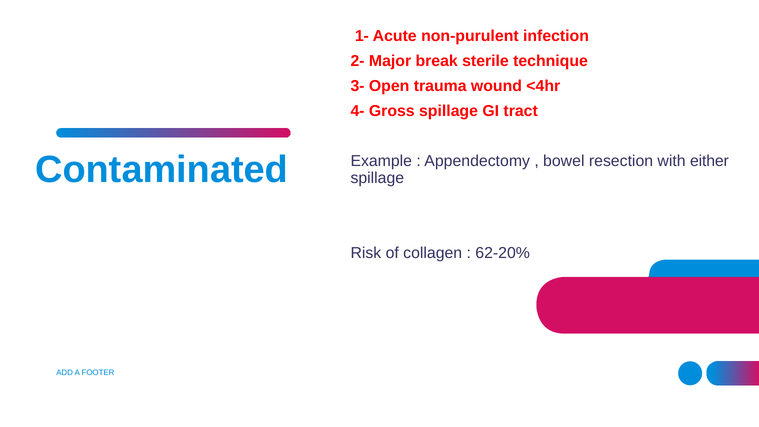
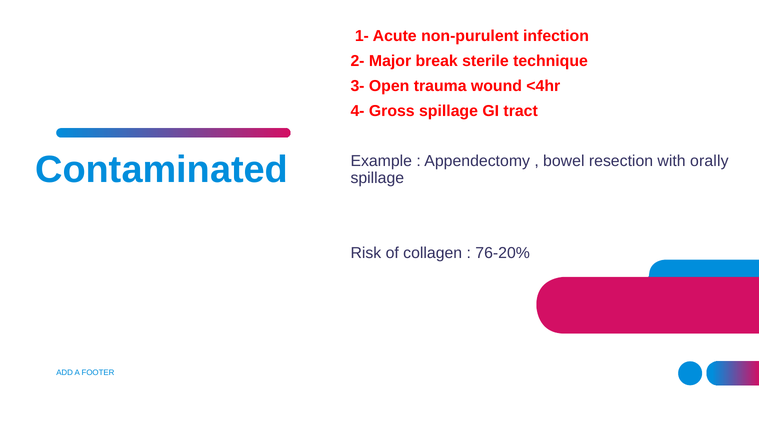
either: either -> orally
62-20%: 62-20% -> 76-20%
